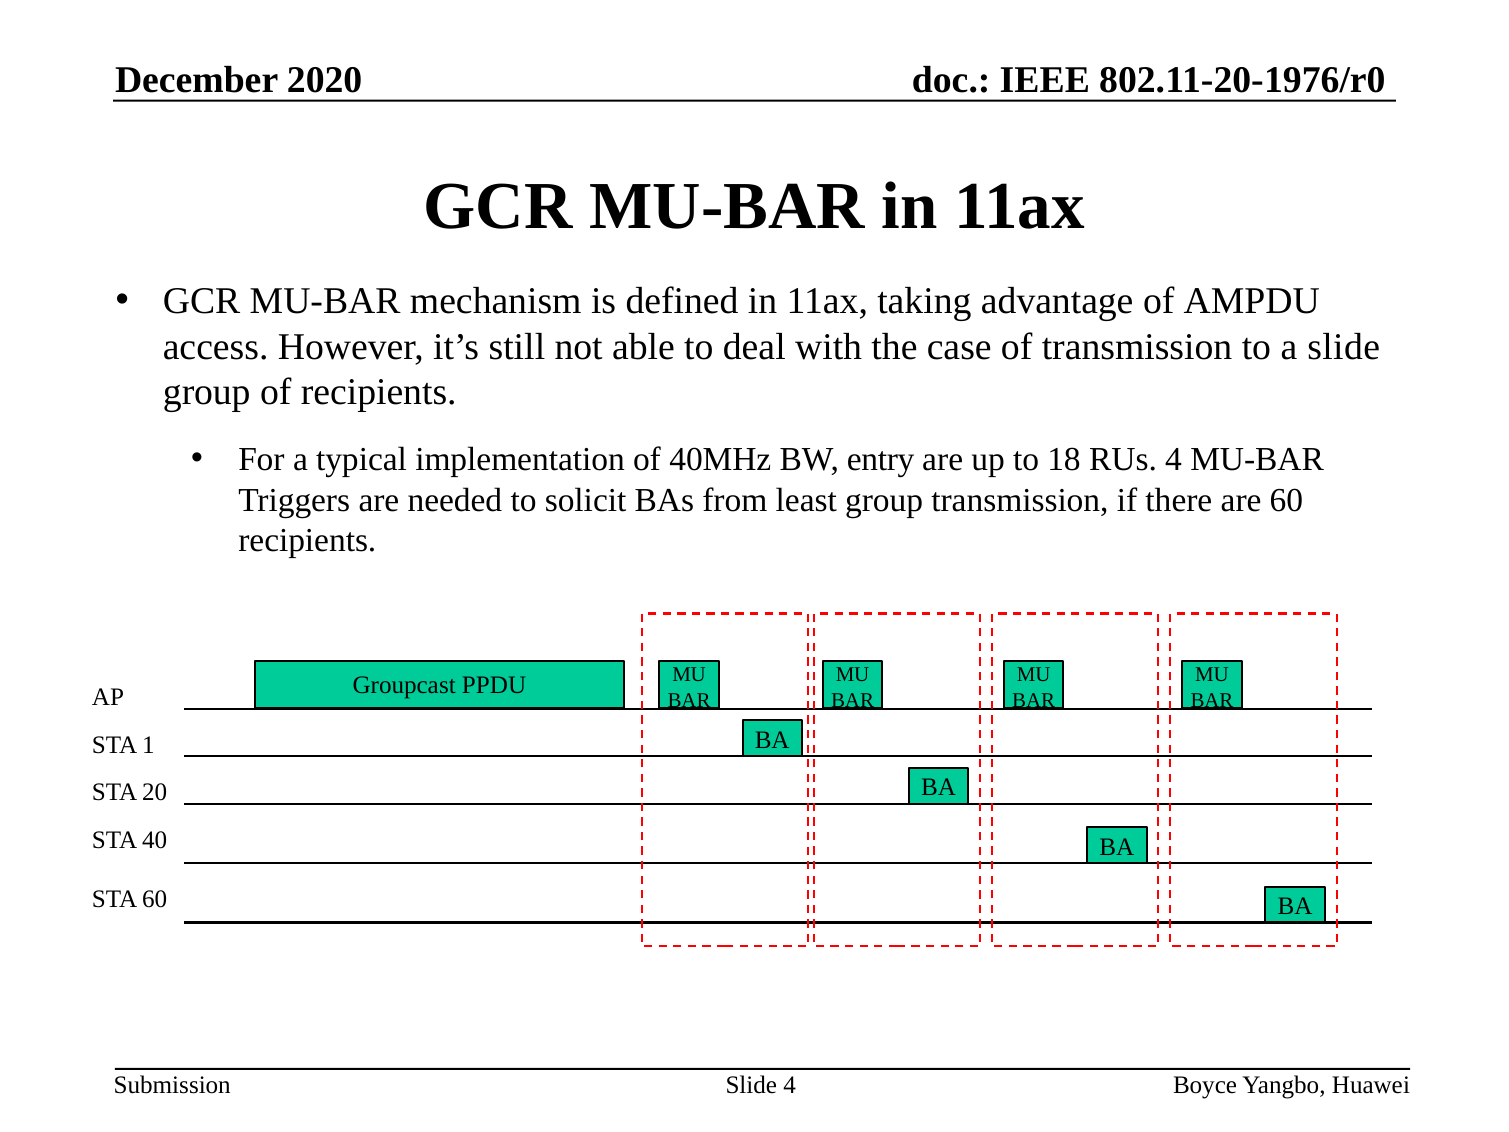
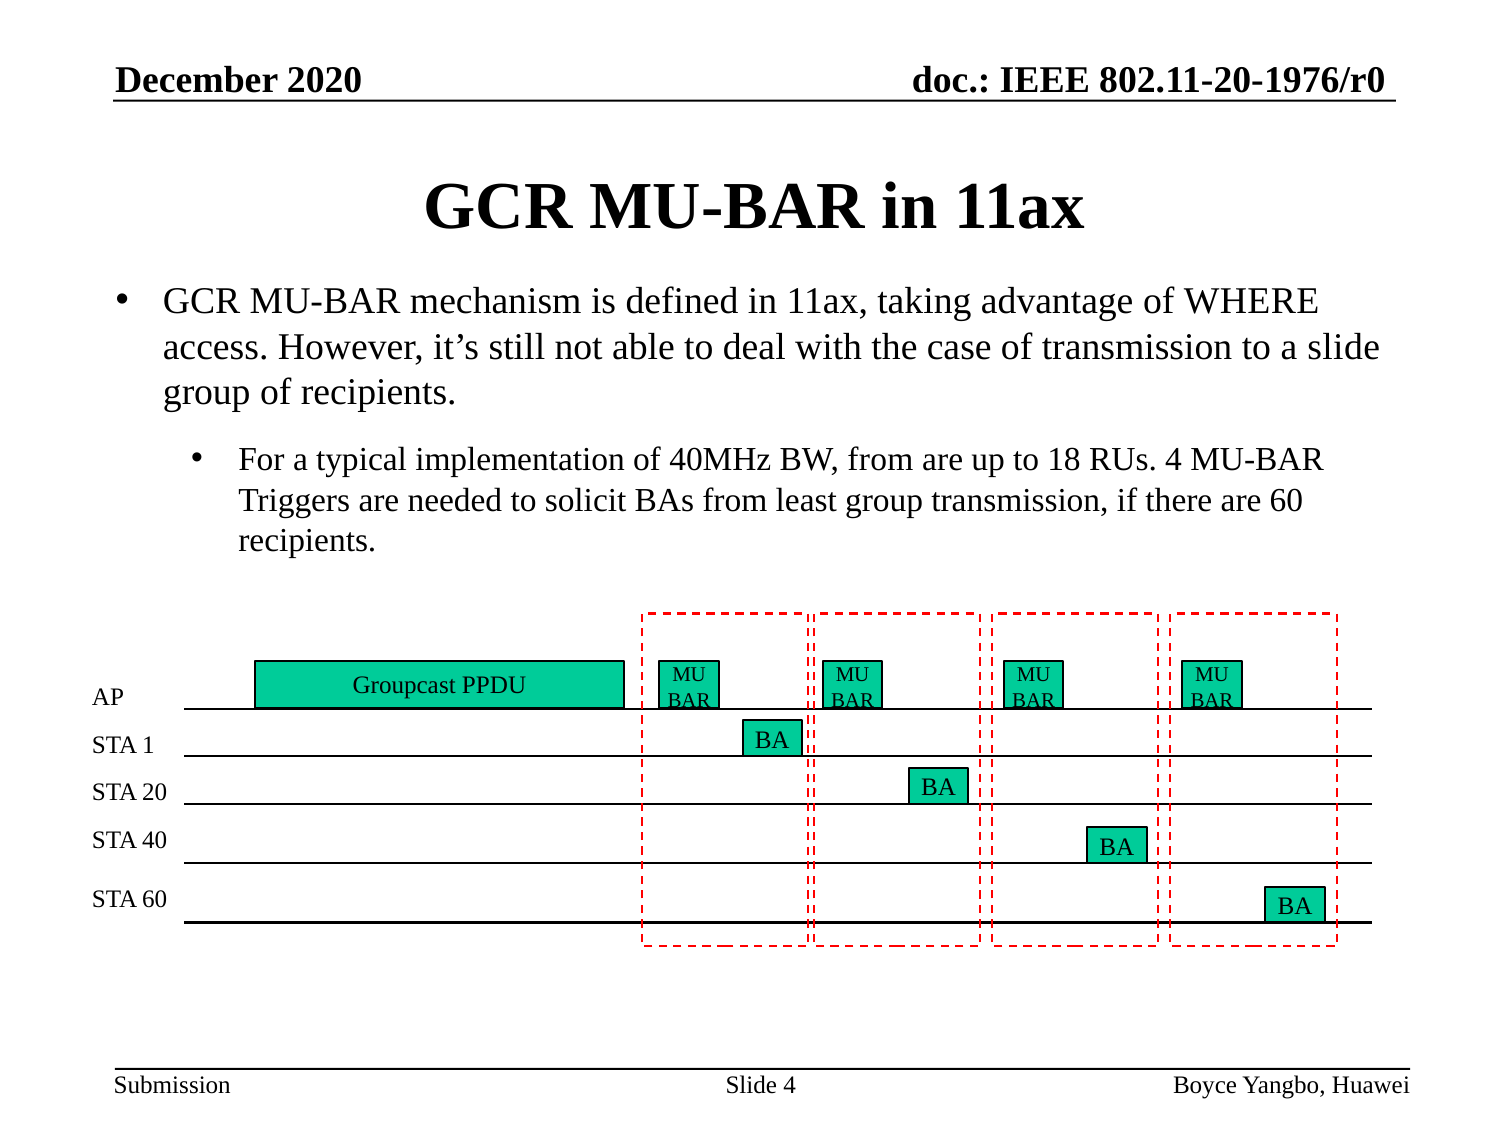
AMPDU: AMPDU -> WHERE
BW entry: entry -> from
